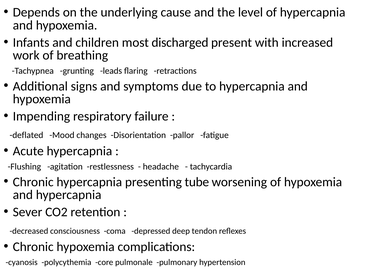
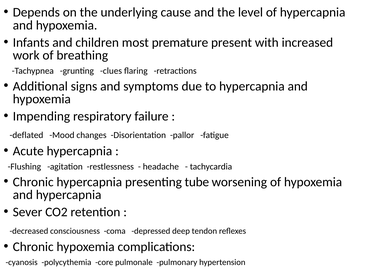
discharged: discharged -> premature
leads: leads -> clues
